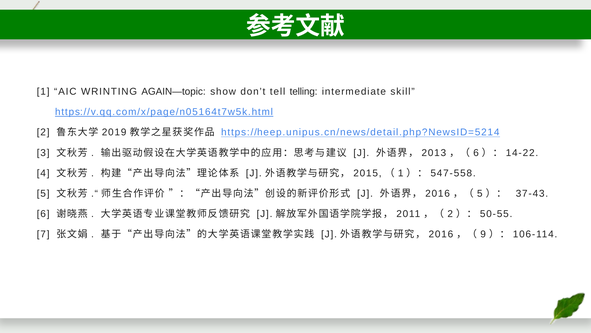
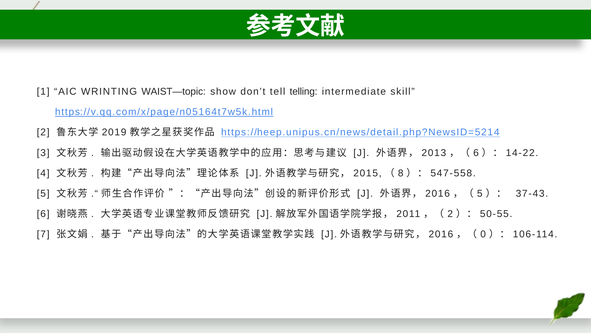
AGAIN—topic: AGAIN—topic -> WAIST—topic
1 at (401, 173): 1 -> 8
9: 9 -> 0
